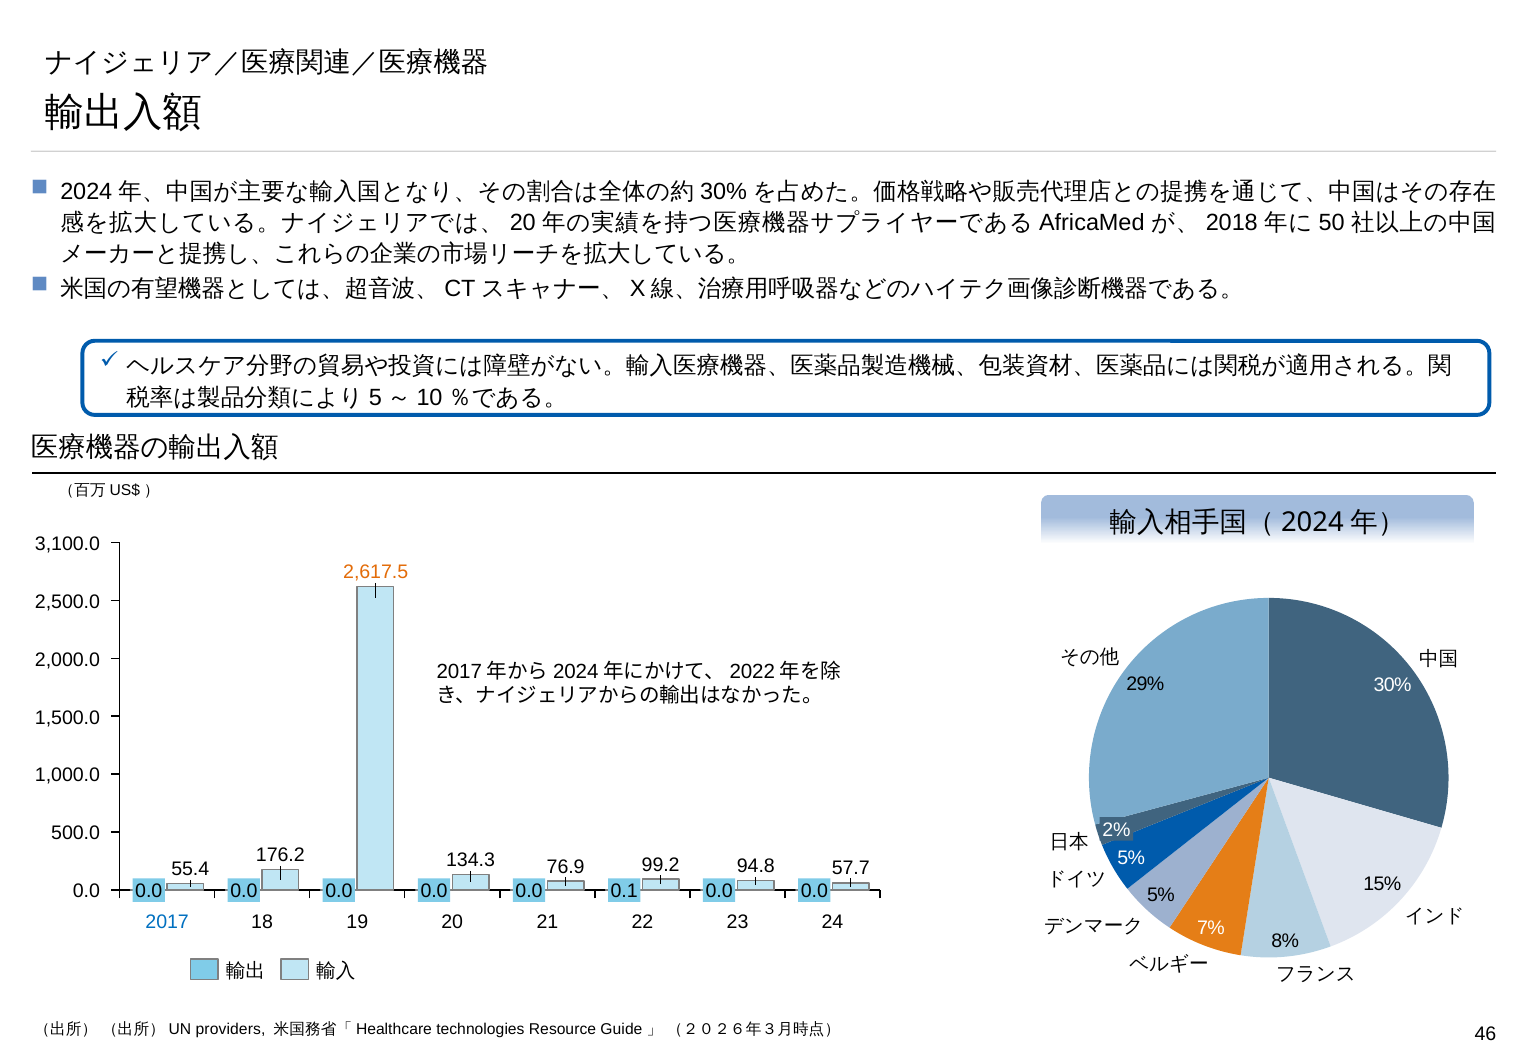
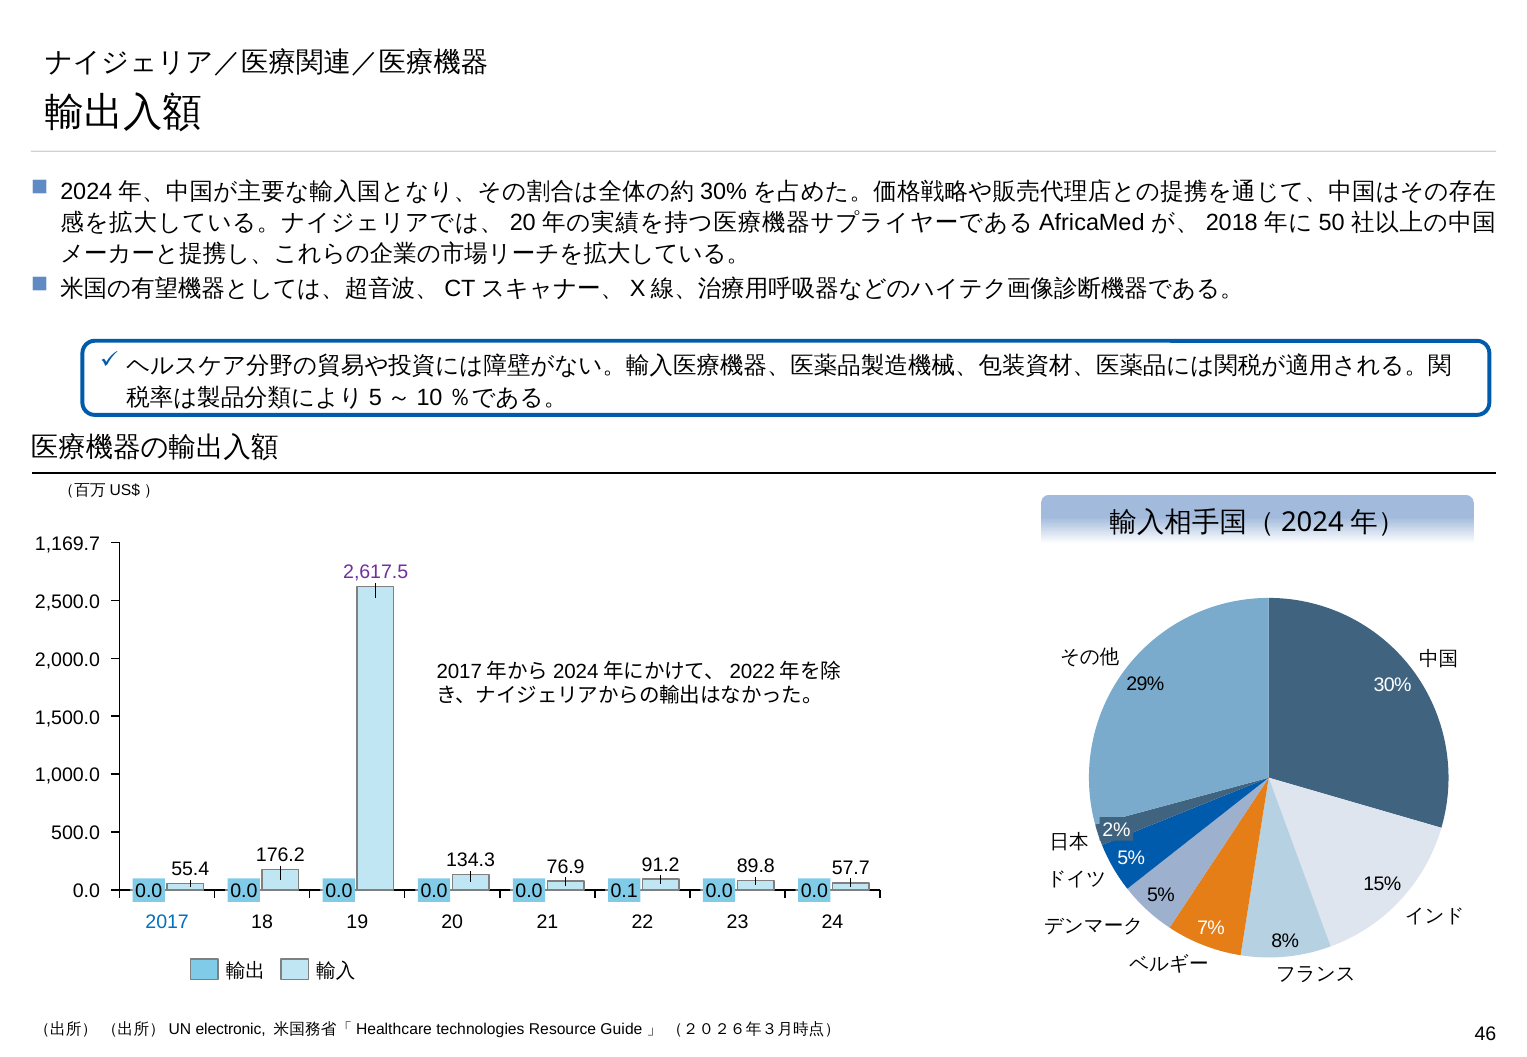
3,100.0: 3,100.0 -> 1,169.7
2,617.5 colour: orange -> purple
99.2: 99.2 -> 91.2
94.8: 94.8 -> 89.8
providers: providers -> electronic
